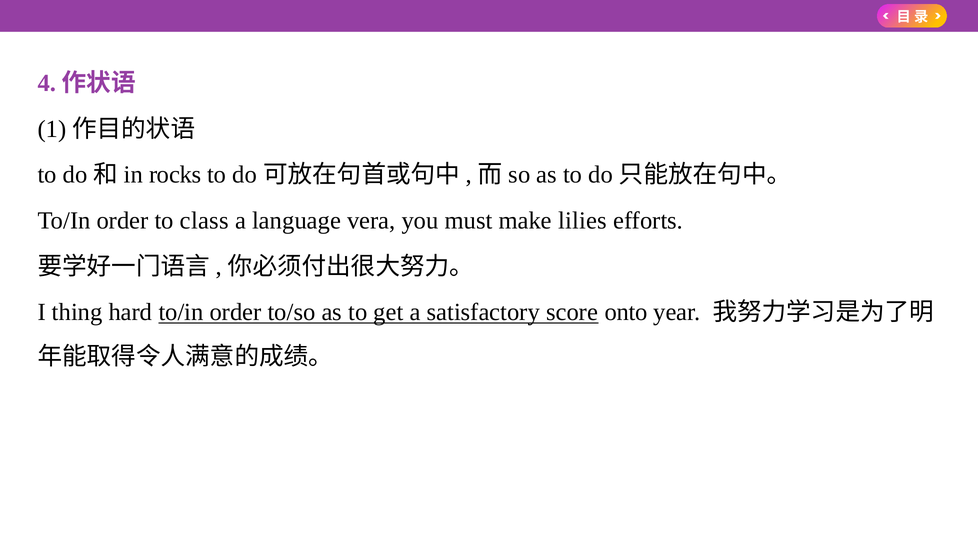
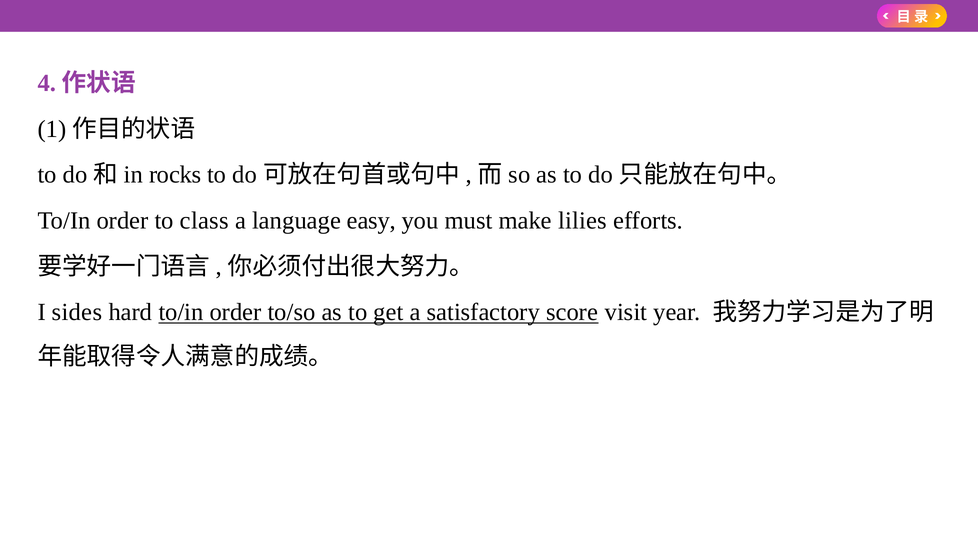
vera: vera -> easy
thing: thing -> sides
onto: onto -> visit
